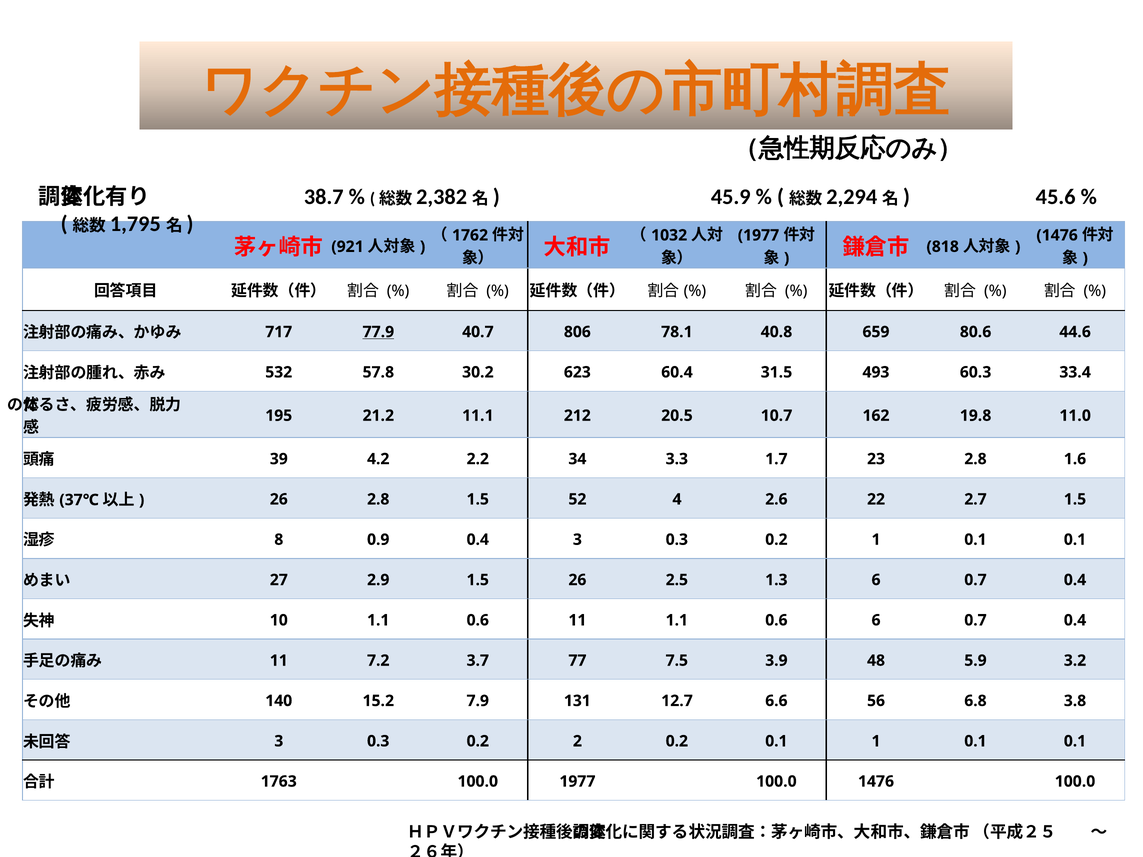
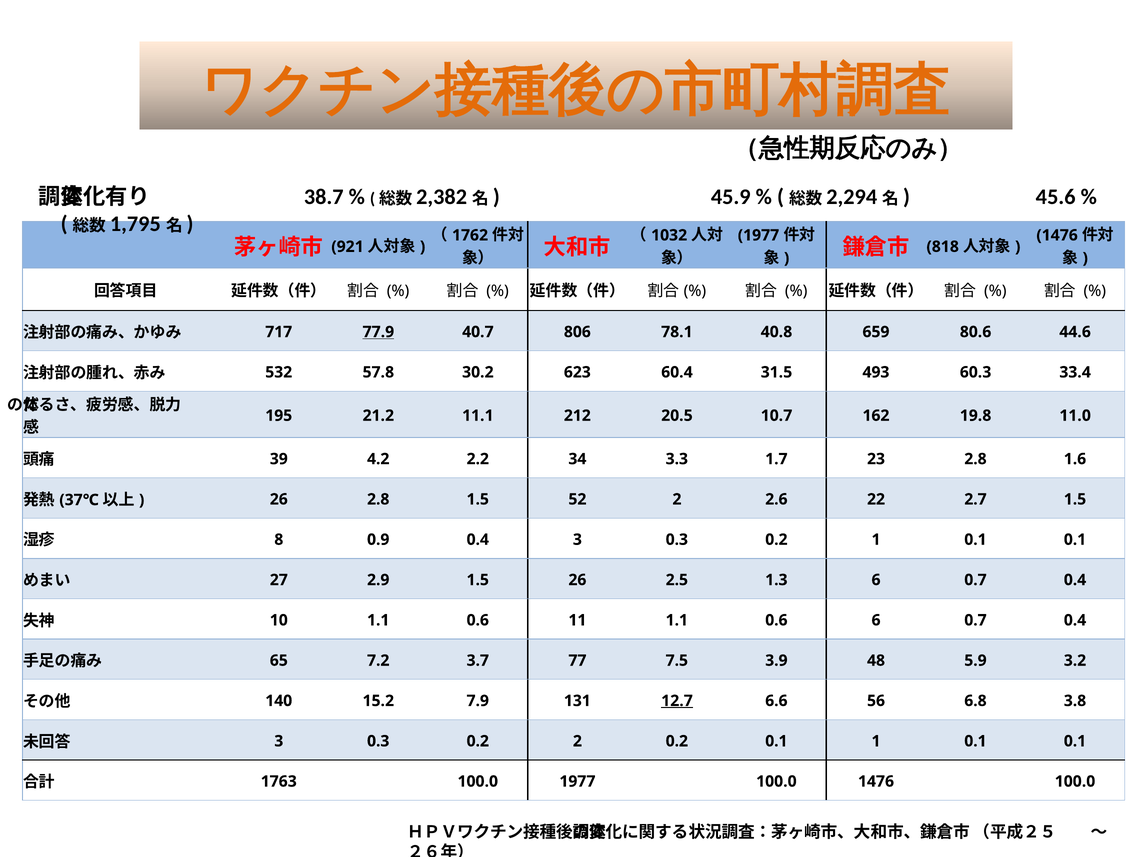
52 4: 4 -> 2
11 at (279, 661): 11 -> 65
12.7 underline: none -> present
